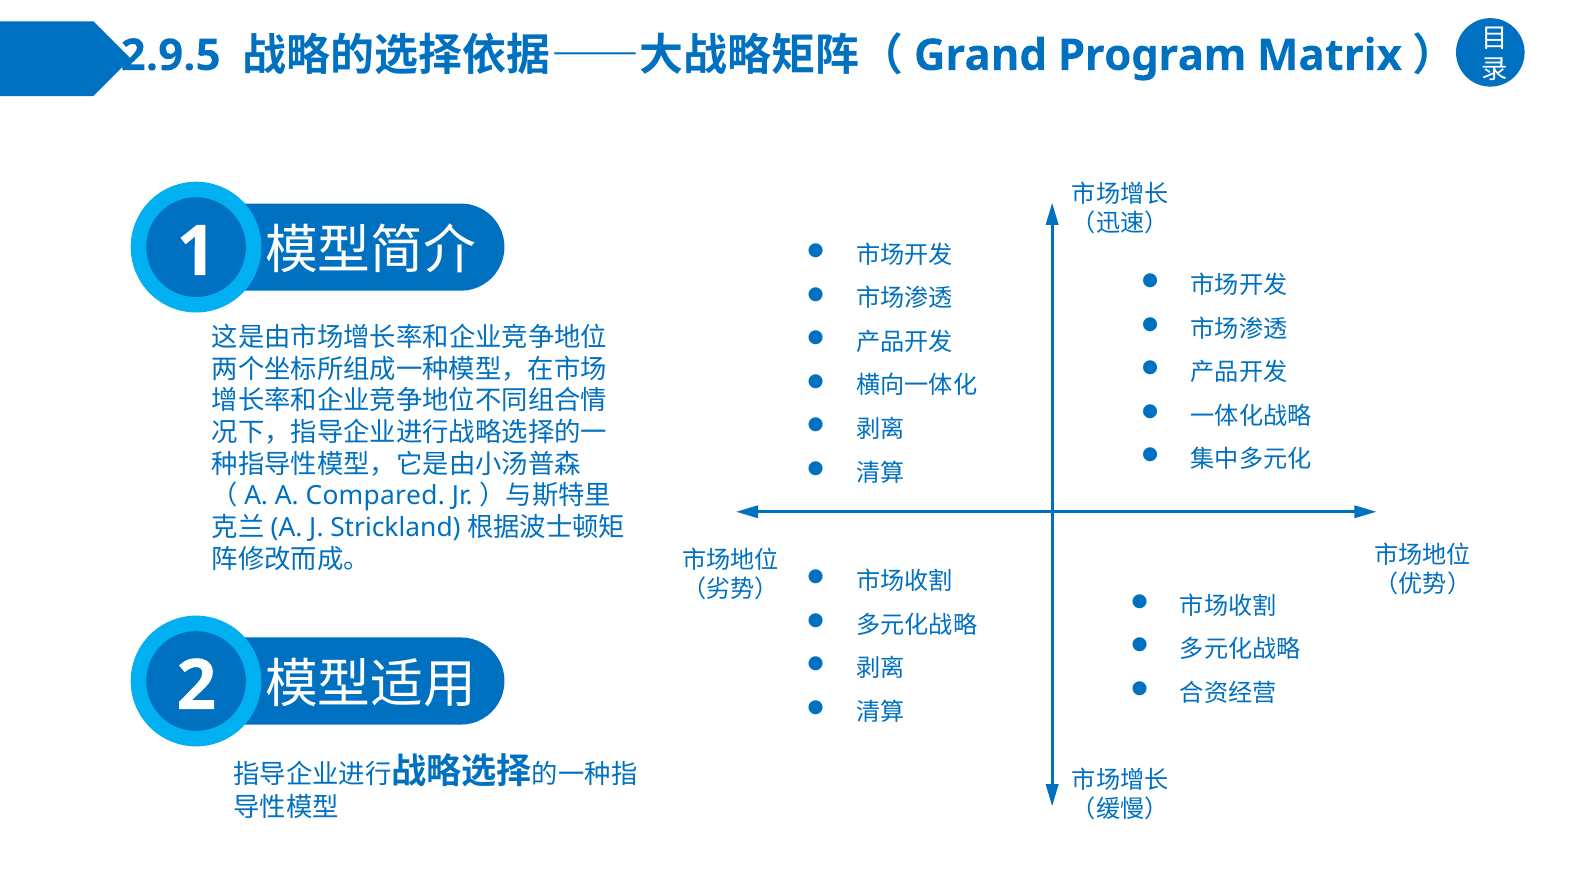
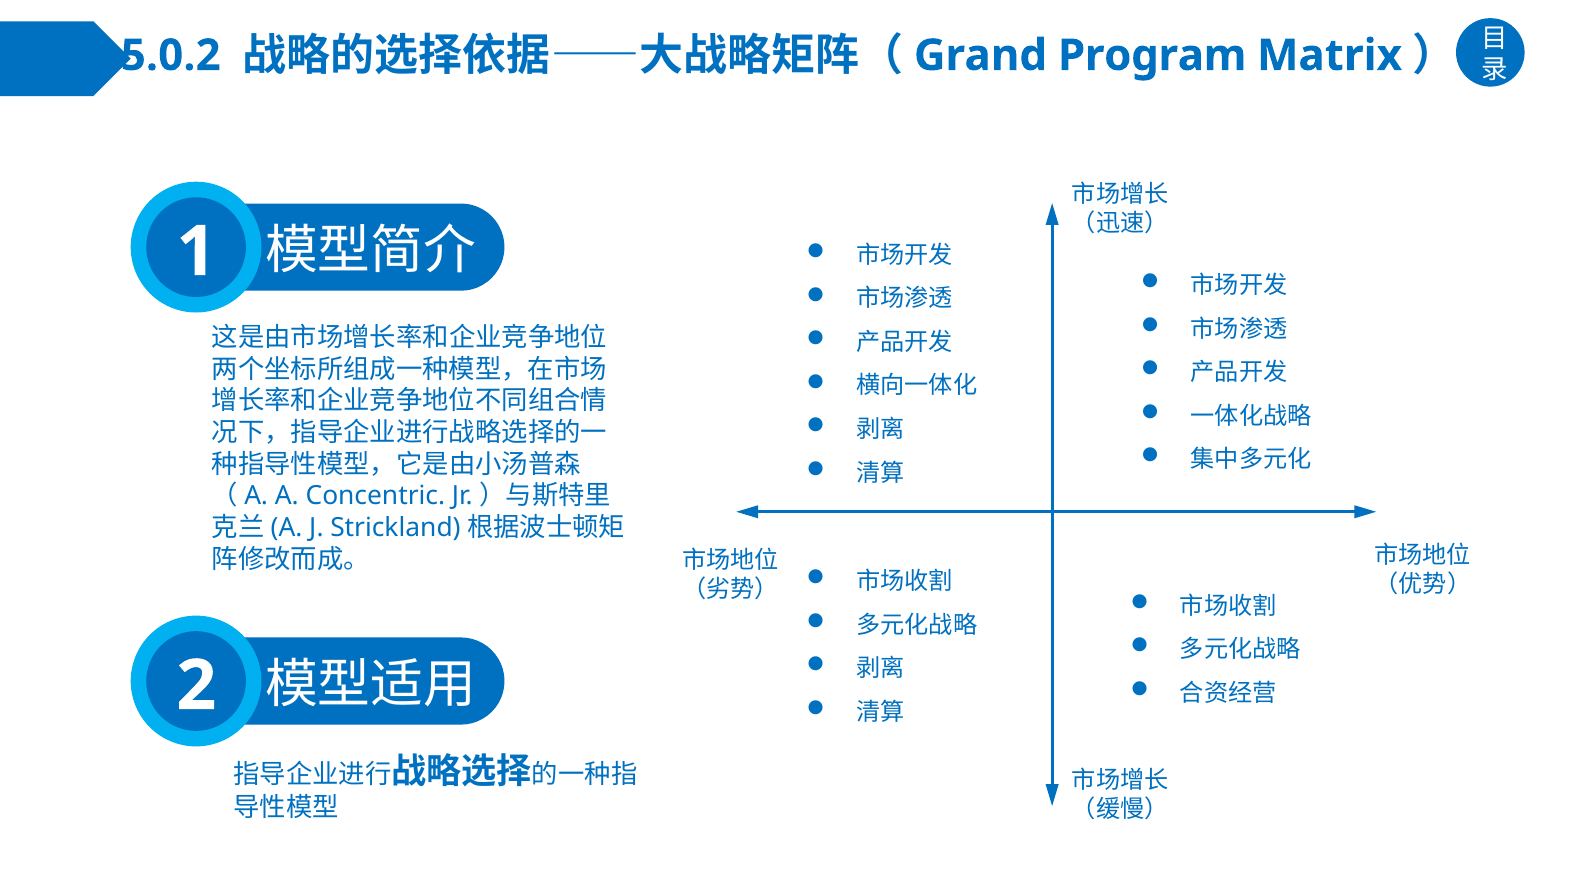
2.9.5: 2.9.5 -> 5.0.2
Compared: Compared -> Concentric
